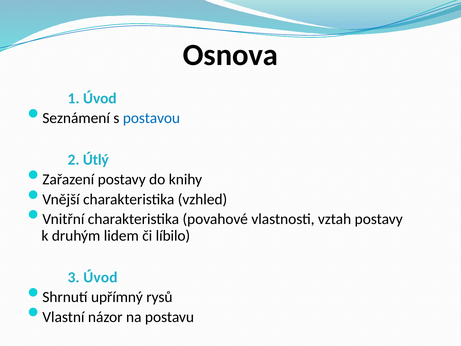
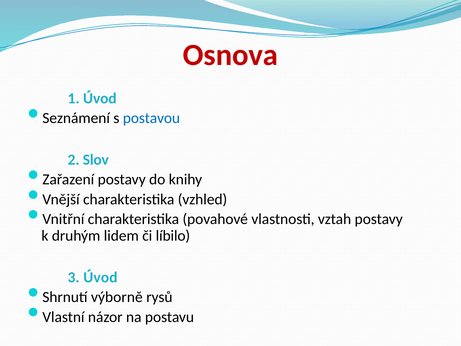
Osnova colour: black -> red
Útlý: Útlý -> Slov
upřímný: upřímný -> výborně
